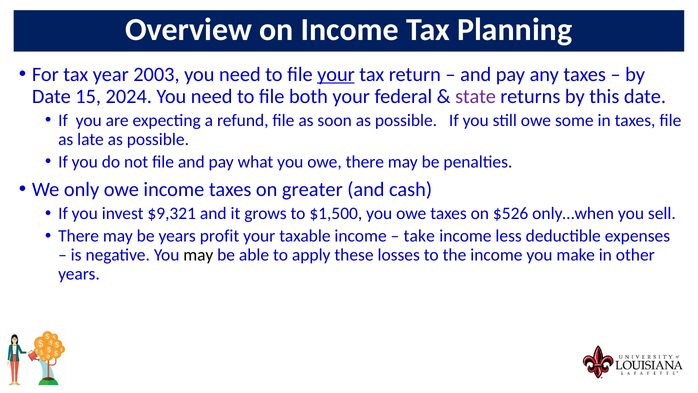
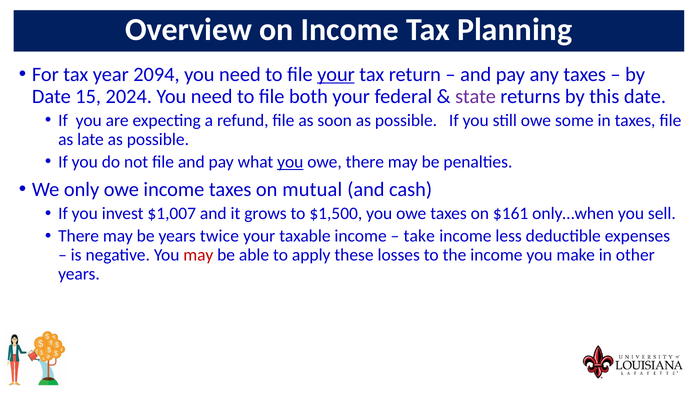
2003: 2003 -> 2094
you at (290, 162) underline: none -> present
greater: greater -> mutual
$9,321: $9,321 -> $1,007
$526: $526 -> $161
profit: profit -> twice
may at (198, 255) colour: black -> red
